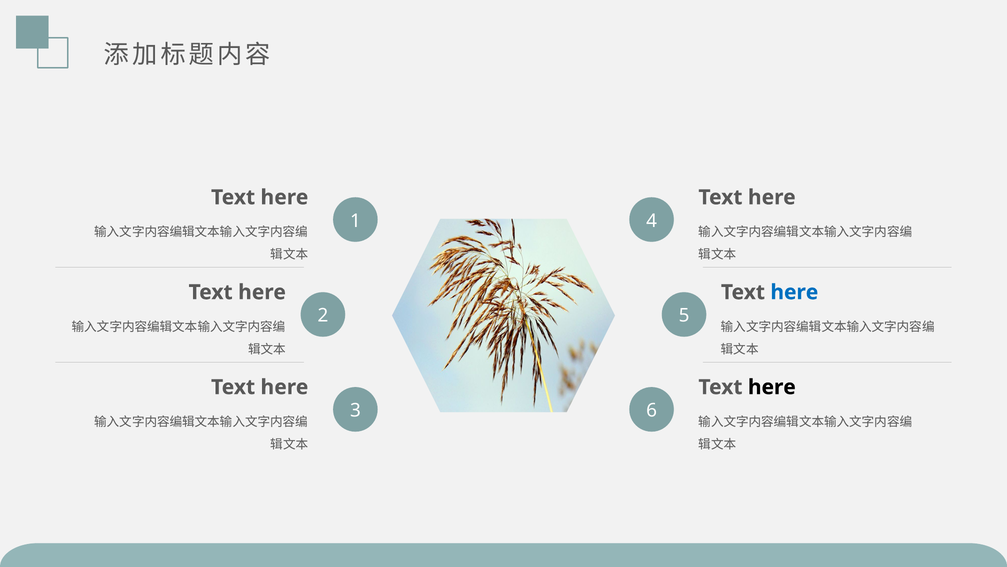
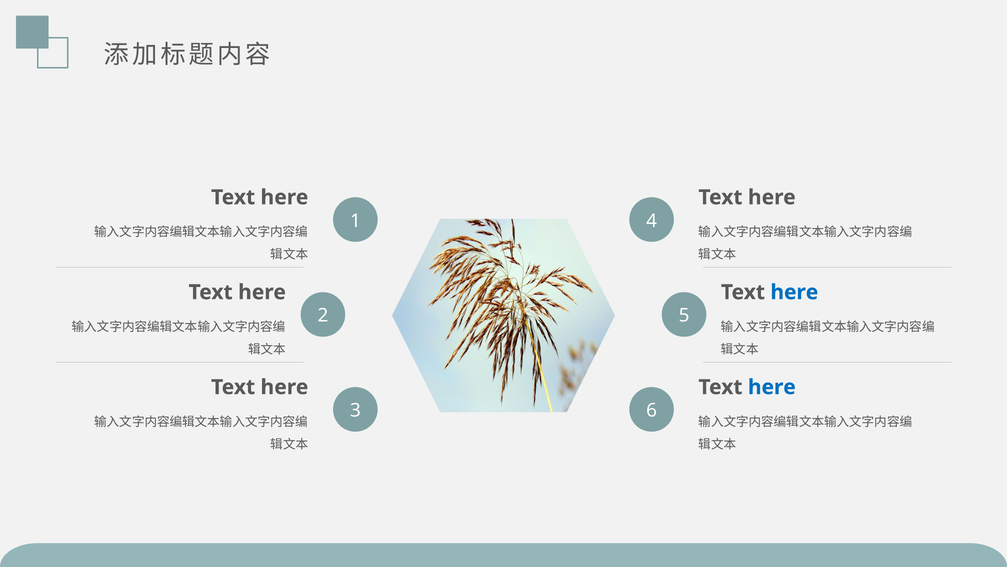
here at (772, 387) colour: black -> blue
